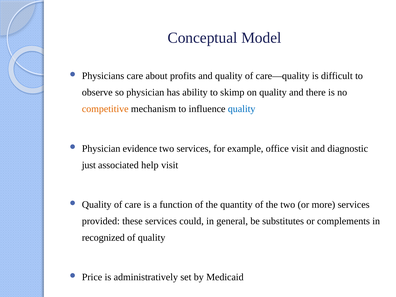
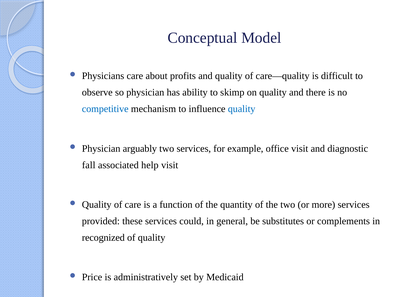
competitive colour: orange -> blue
evidence: evidence -> arguably
just: just -> fall
